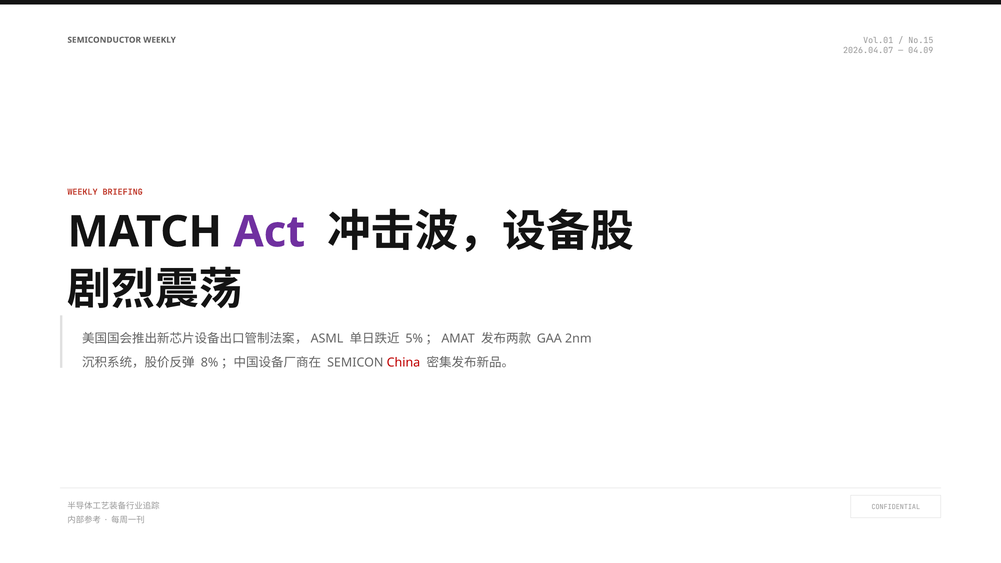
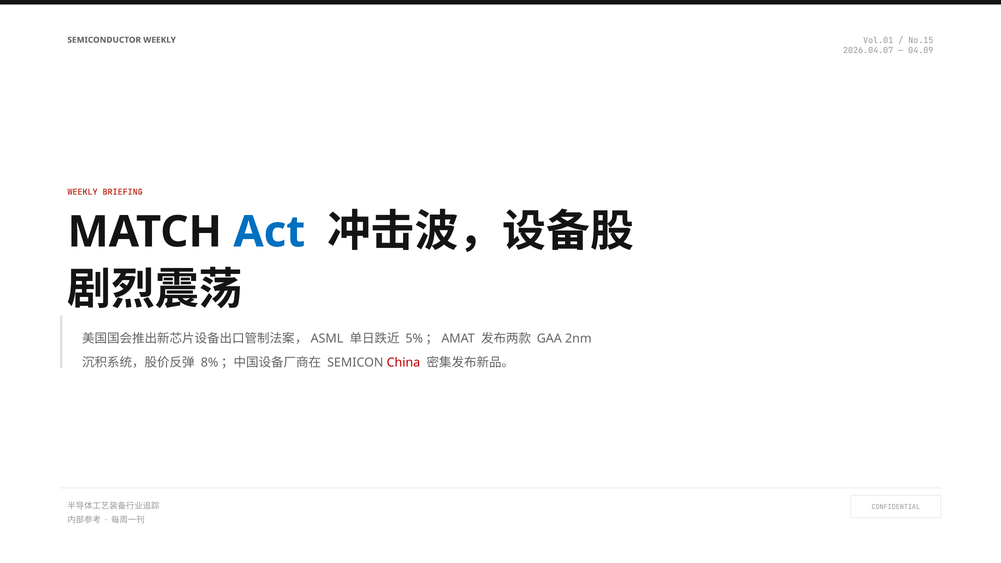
Act colour: purple -> blue
